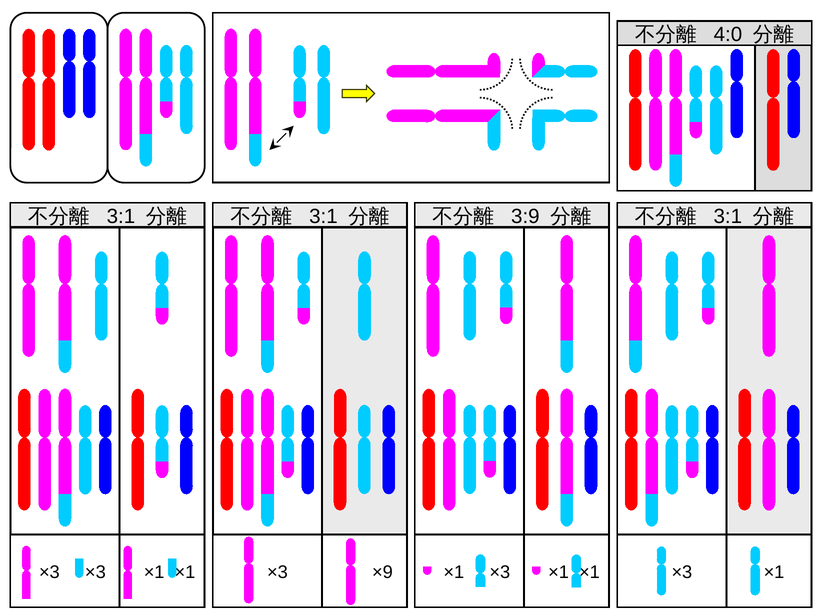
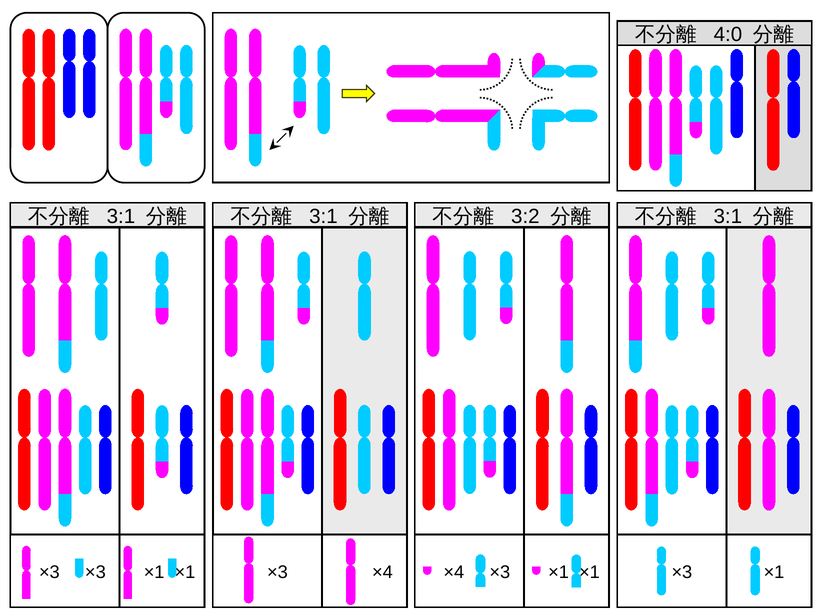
3:9: 3:9 -> 3:2
×9 at (382, 573): ×9 -> ×4
×1 at (454, 573): ×1 -> ×4
